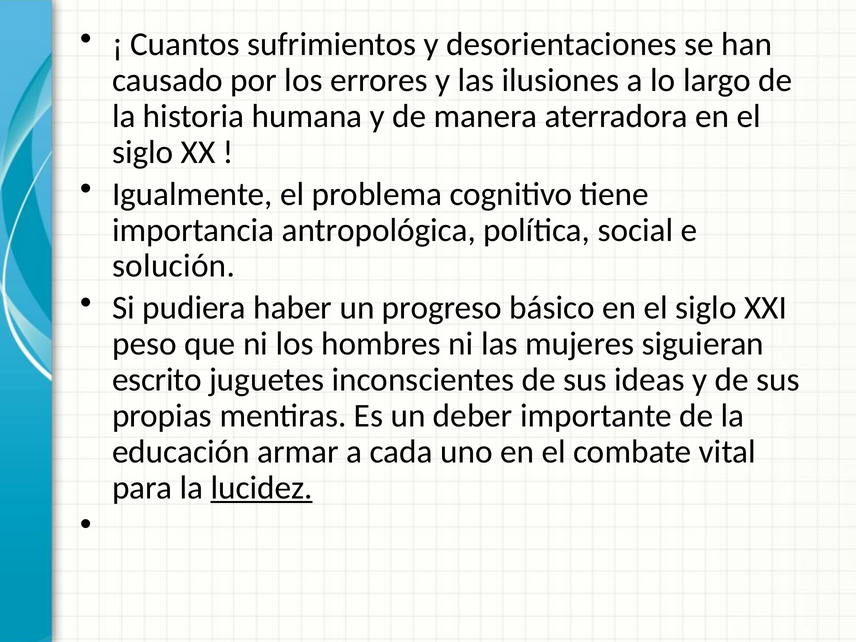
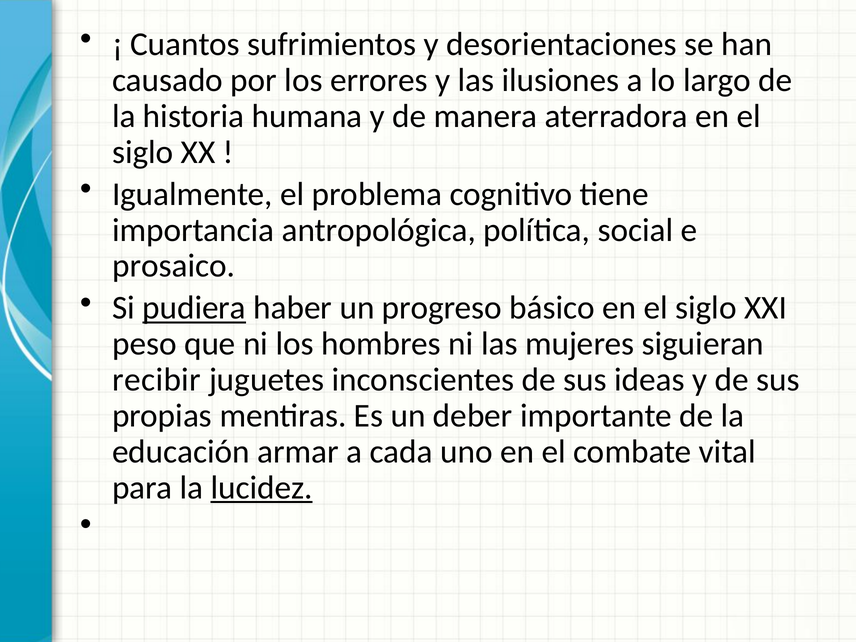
solución: solución -> prosaico
pudiera underline: none -> present
escrito: escrito -> recibir
